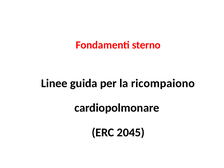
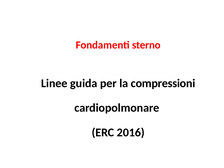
ricompaiono: ricompaiono -> compressioni
2045: 2045 -> 2016
